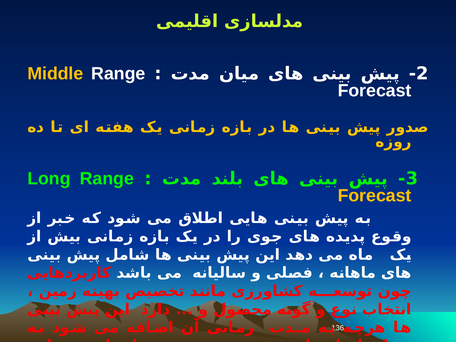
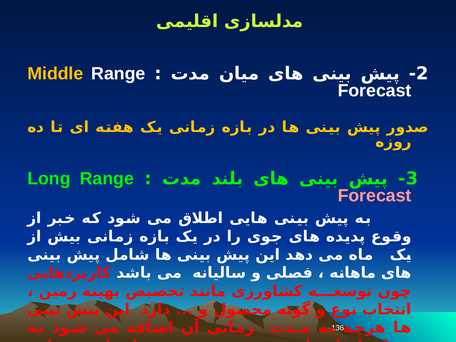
Forecast at (375, 196) colour: yellow -> pink
